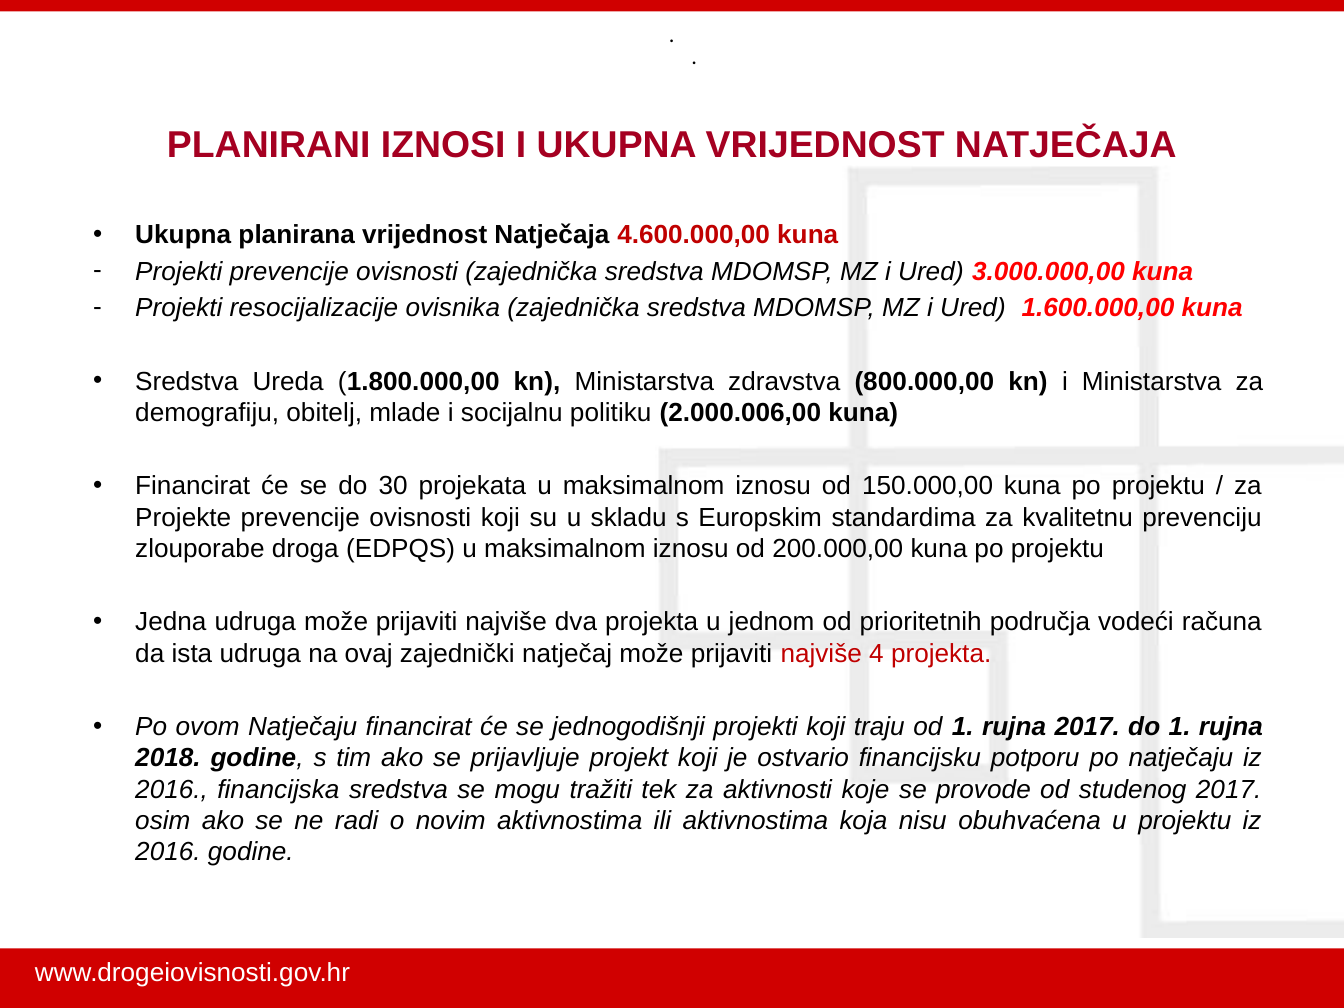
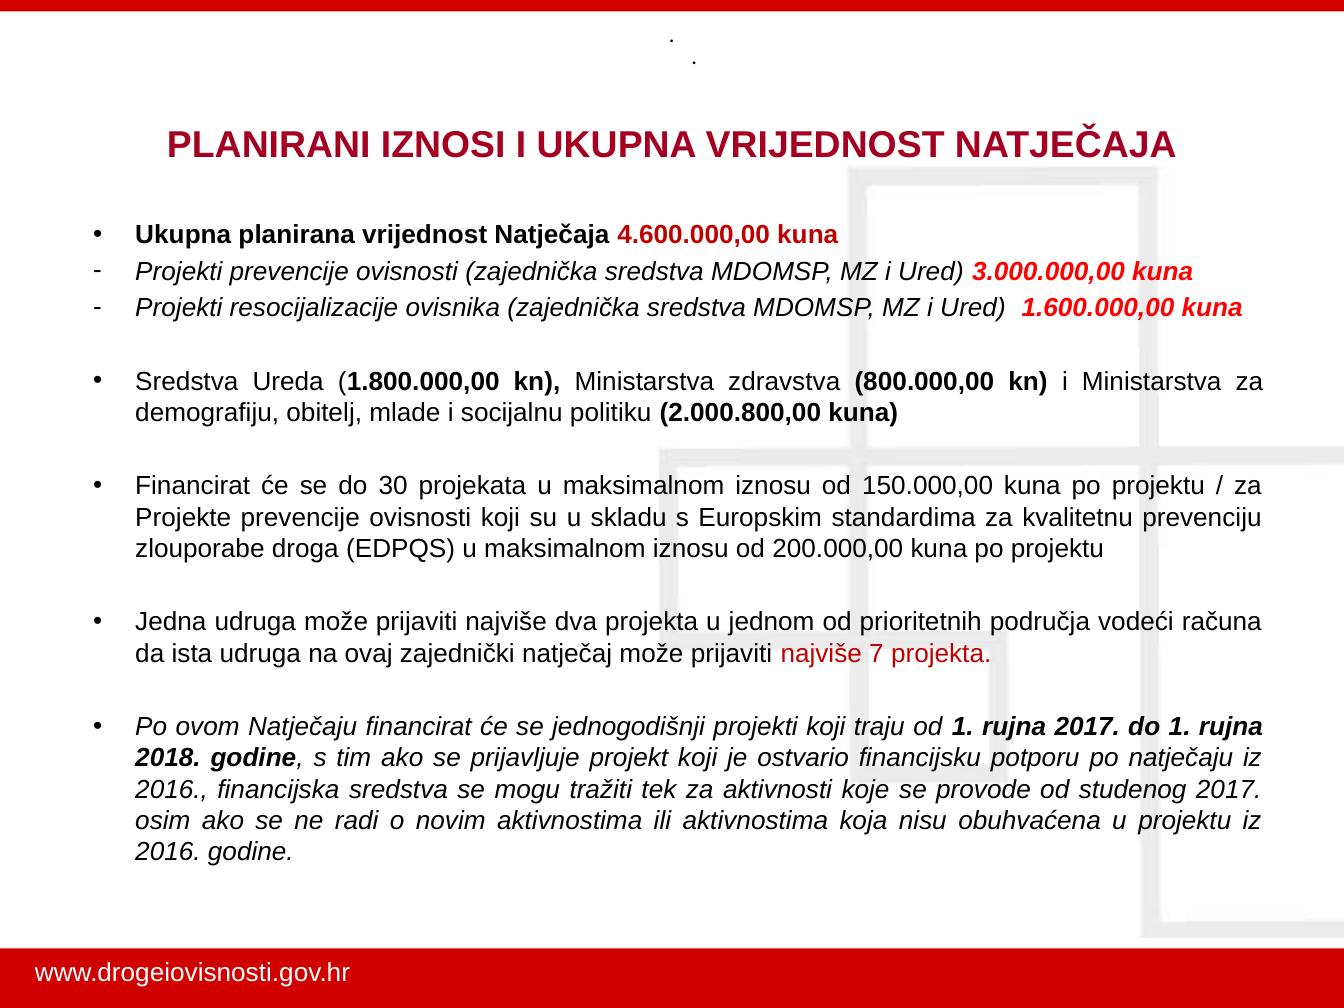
2.000.006,00: 2.000.006,00 -> 2.000.800,00
4: 4 -> 7
